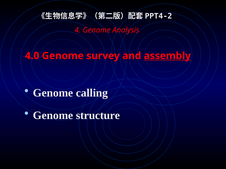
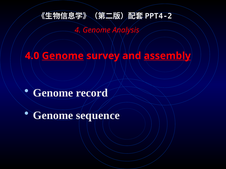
Genome at (63, 56) underline: none -> present
calling: calling -> record
structure: structure -> sequence
